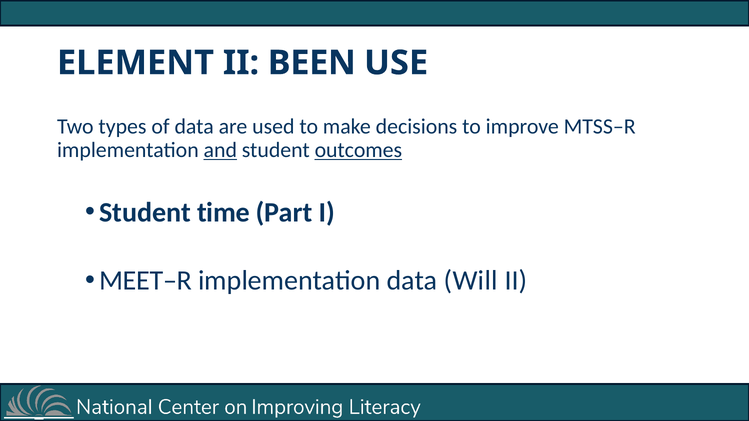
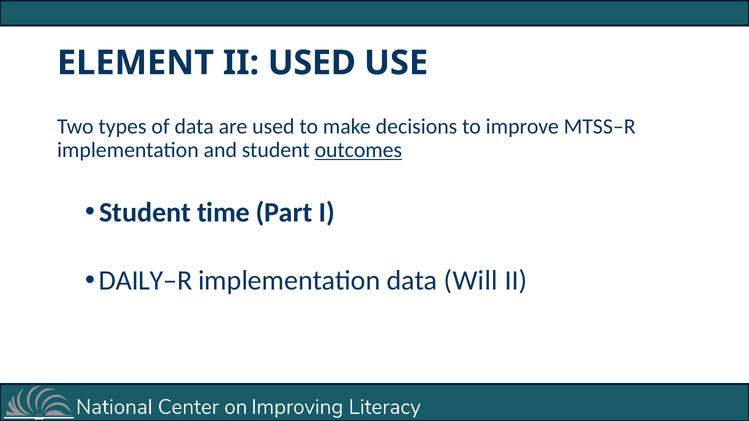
II BEEN: BEEN -> USED
and underline: present -> none
MEET–R: MEET–R -> DAILY–R
